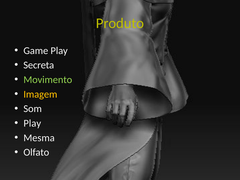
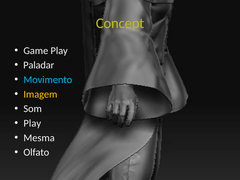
Produto: Produto -> Concept
Secreta: Secreta -> Paladar
Movimento colour: light green -> light blue
